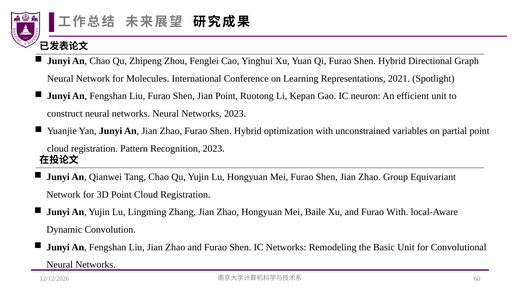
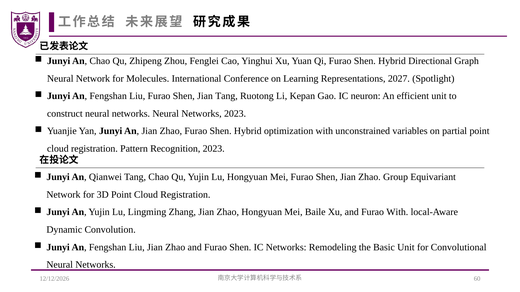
2021: 2021 -> 2027
Jian Point: Point -> Tang
